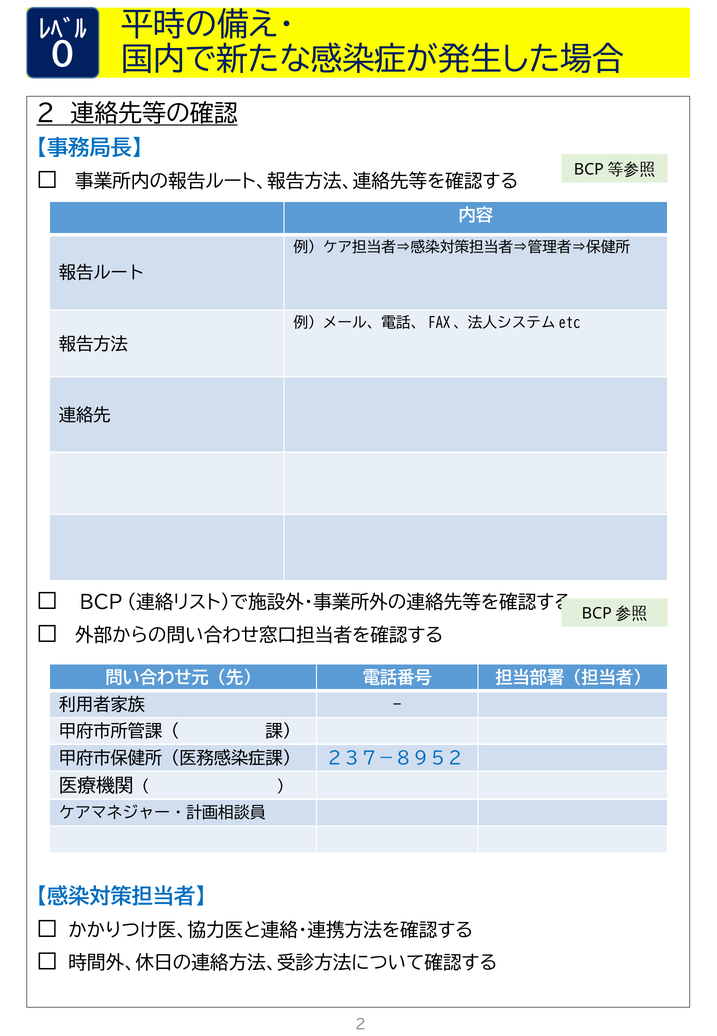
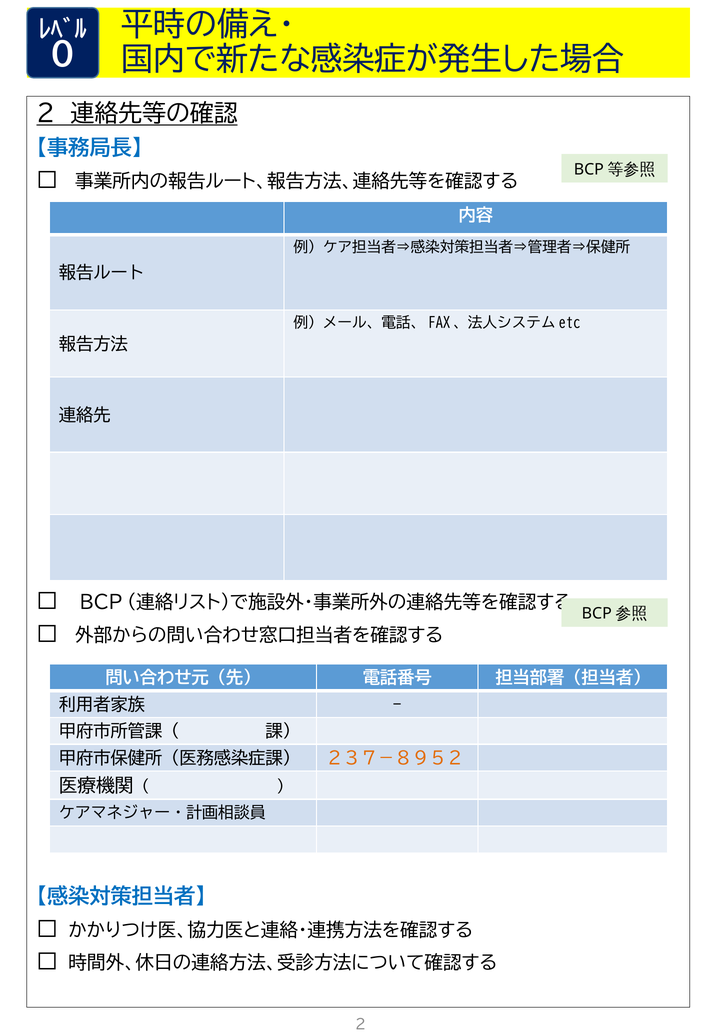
２３７－８９５２ colour: blue -> orange
